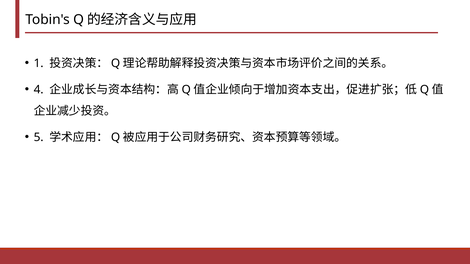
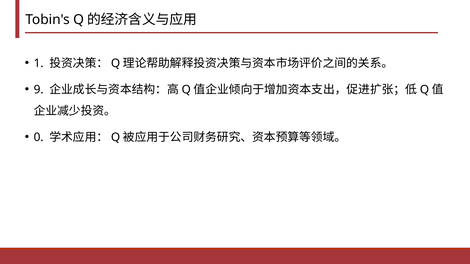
4: 4 -> 9
5: 5 -> 0
